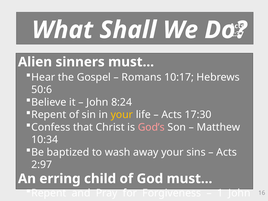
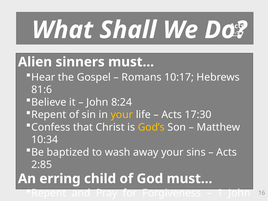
50:6: 50:6 -> 81:6
God’s colour: pink -> yellow
2:97: 2:97 -> 2:85
